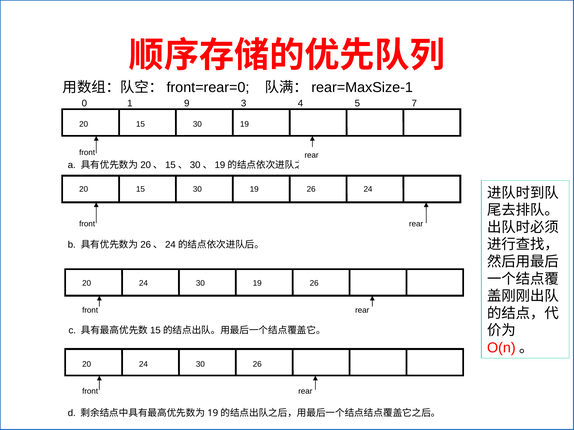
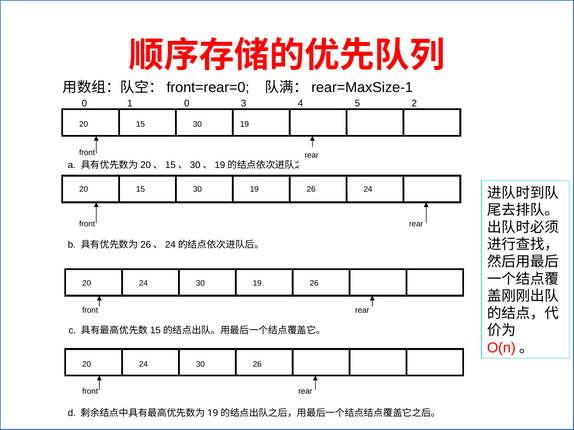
1 9: 9 -> 0
7: 7 -> 2
